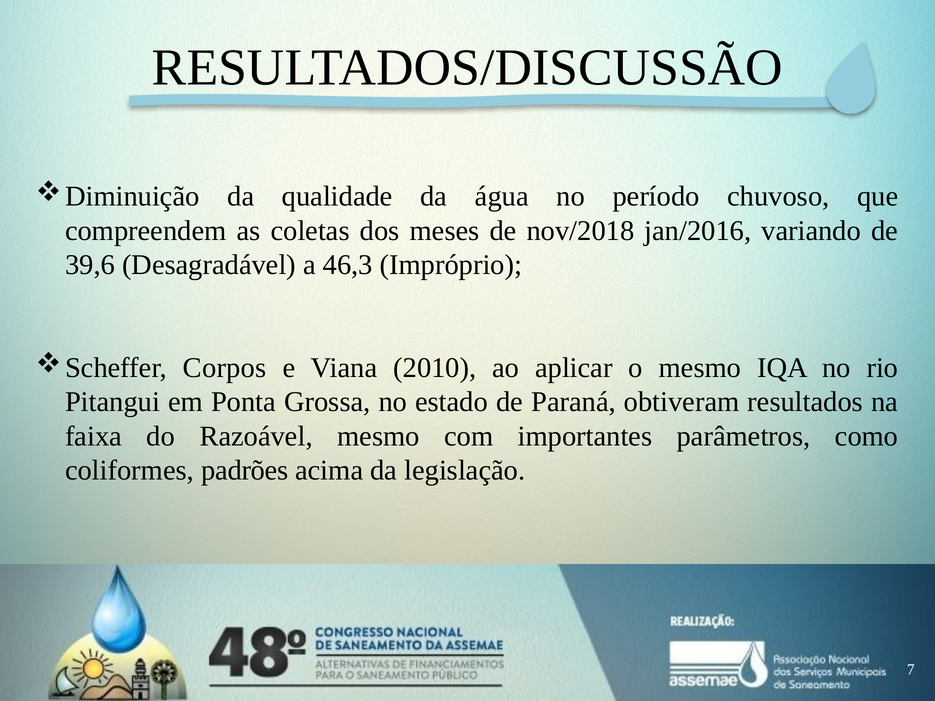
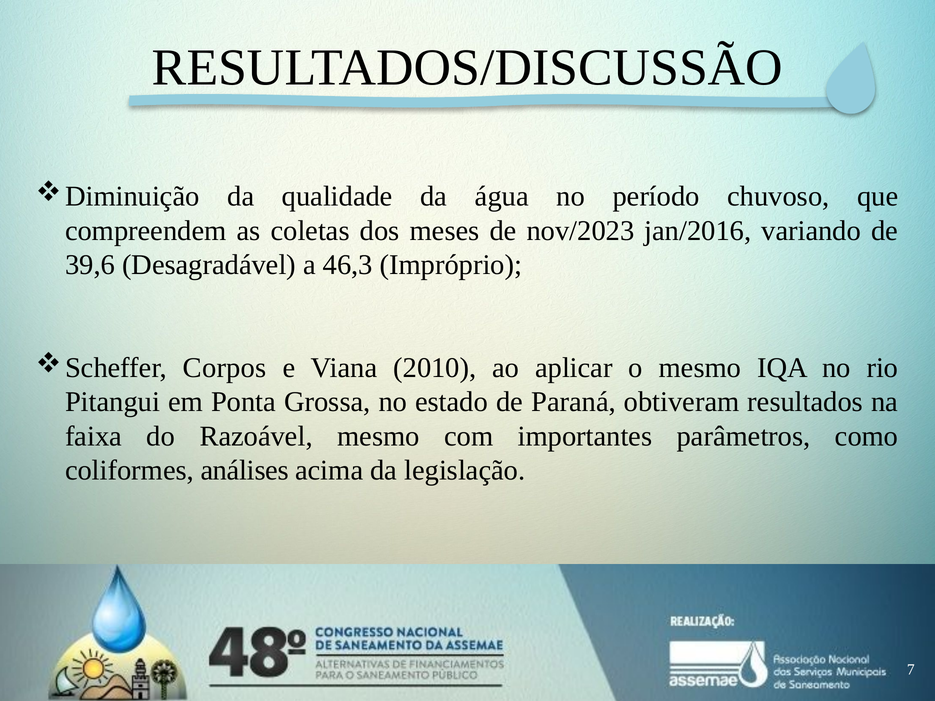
nov/2018: nov/2018 -> nov/2023
padrões: padrões -> análises
